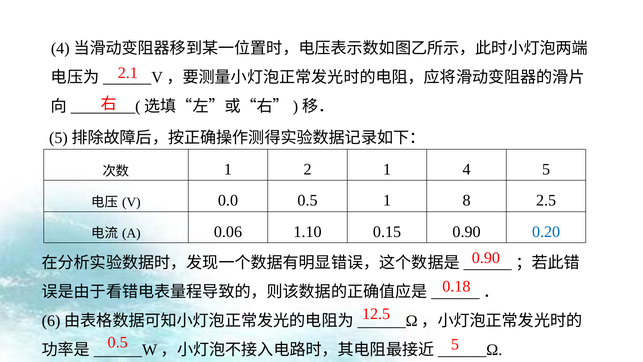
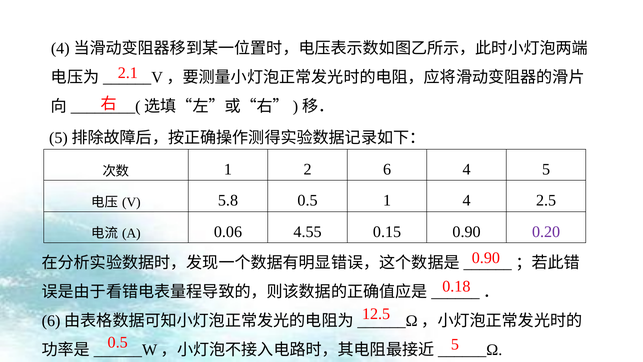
2 1: 1 -> 6
0.0: 0.0 -> 5.8
1 8: 8 -> 4
1.10: 1.10 -> 4.55
0.20 colour: blue -> purple
